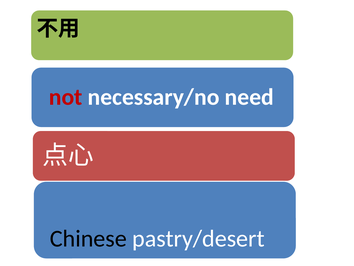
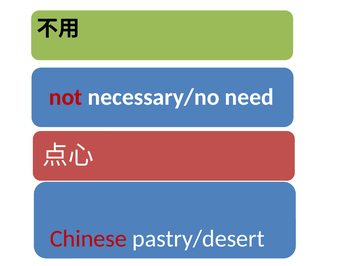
Chinese colour: black -> red
